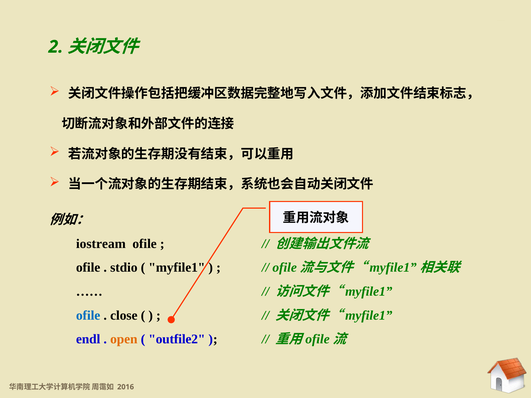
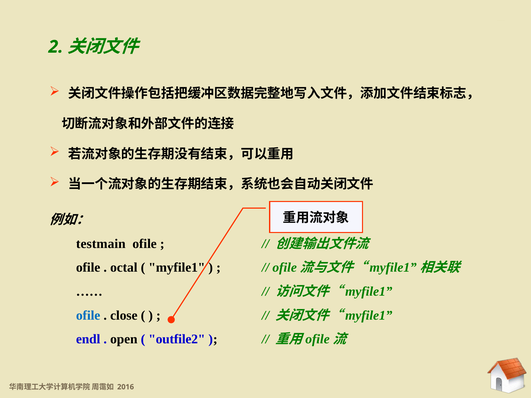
iostream: iostream -> testmain
stdio: stdio -> octal
open colour: orange -> black
